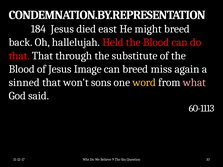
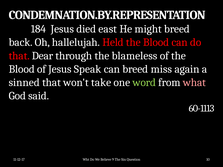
that That: That -> Dear
substitute: substitute -> blameless
Image: Image -> Speak
sons: sons -> take
word colour: yellow -> light green
